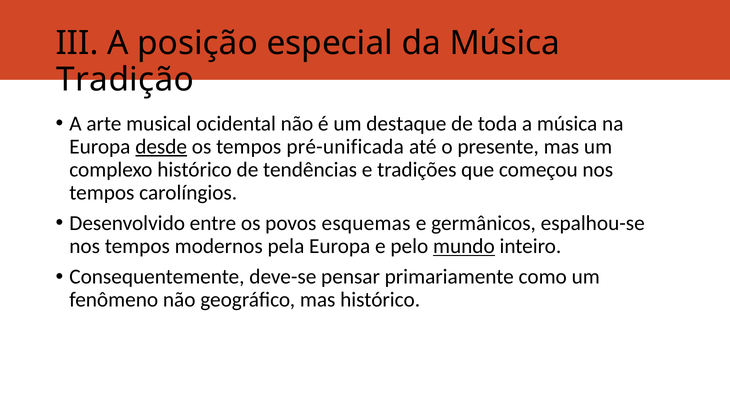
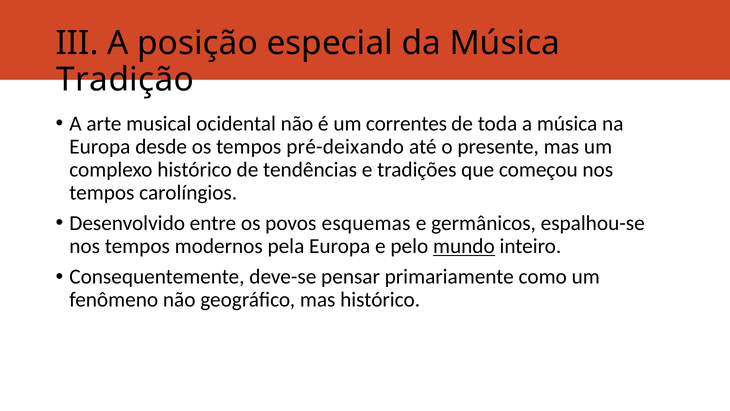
destaque: destaque -> correntes
desde underline: present -> none
pré-unificada: pré-unificada -> pré-deixando
